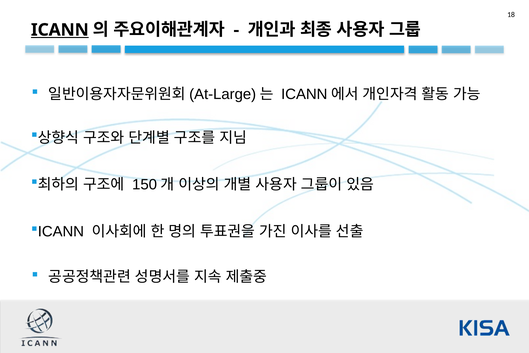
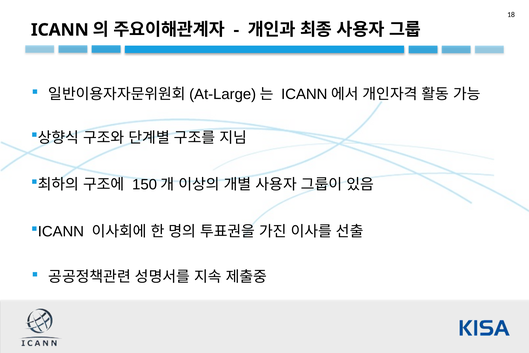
ICANN underline: present -> none
